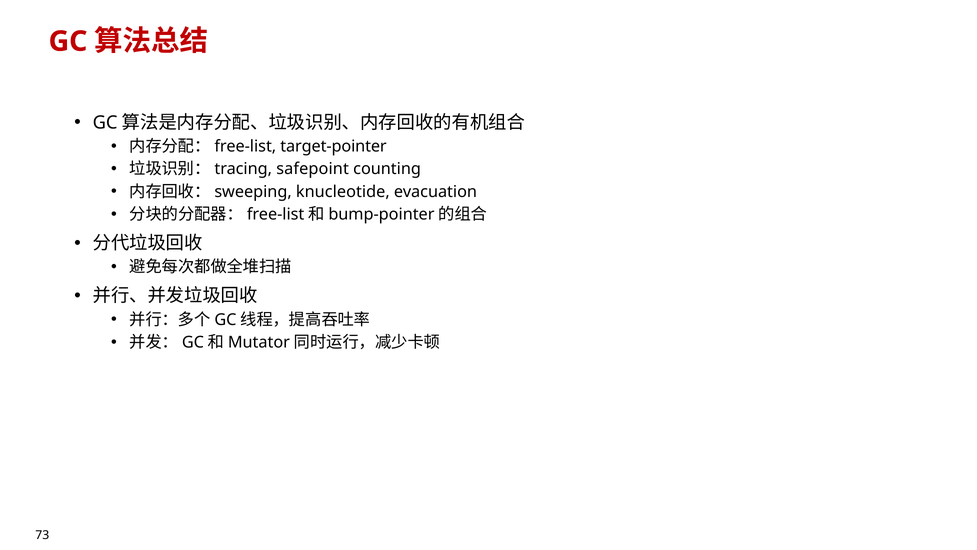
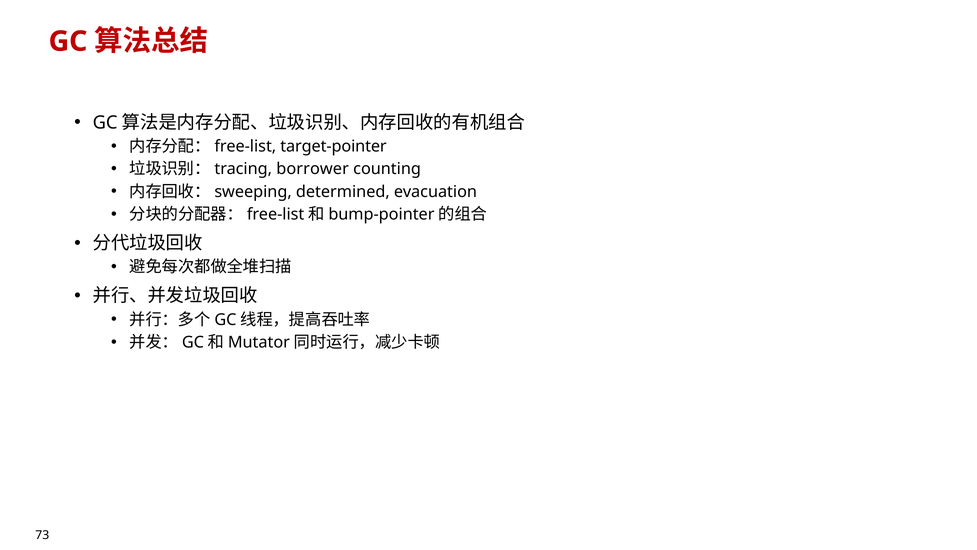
safepoint: safepoint -> borrower
knucleotide: knucleotide -> determined
